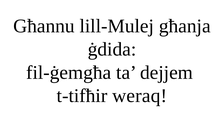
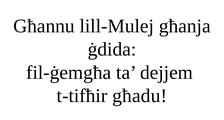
weraq: weraq -> għadu
